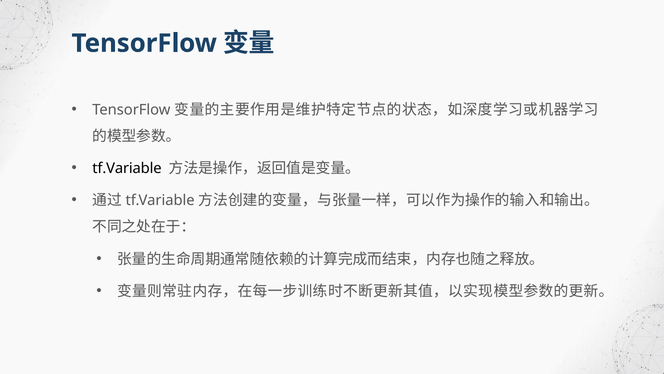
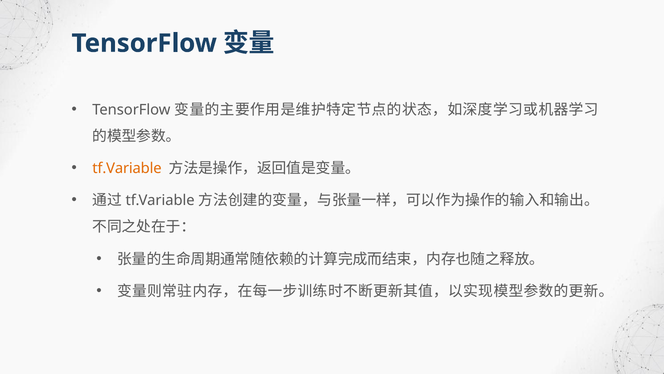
tf.Variable colour: black -> orange
